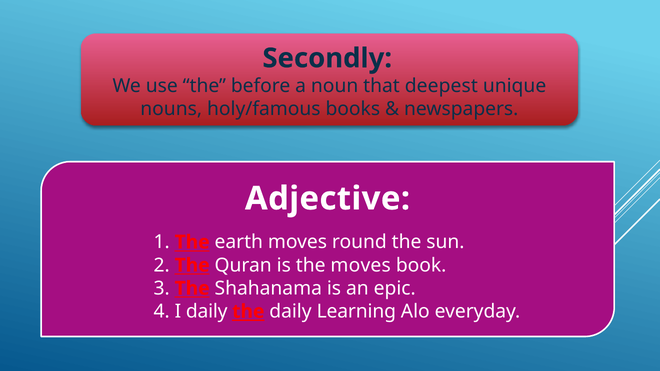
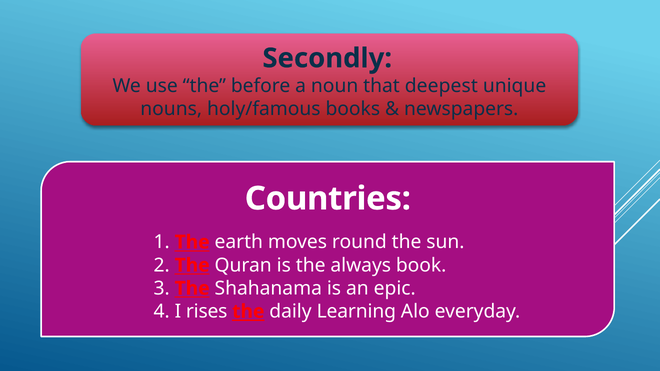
Adjective: Adjective -> Countries
the moves: moves -> always
I daily: daily -> rises
